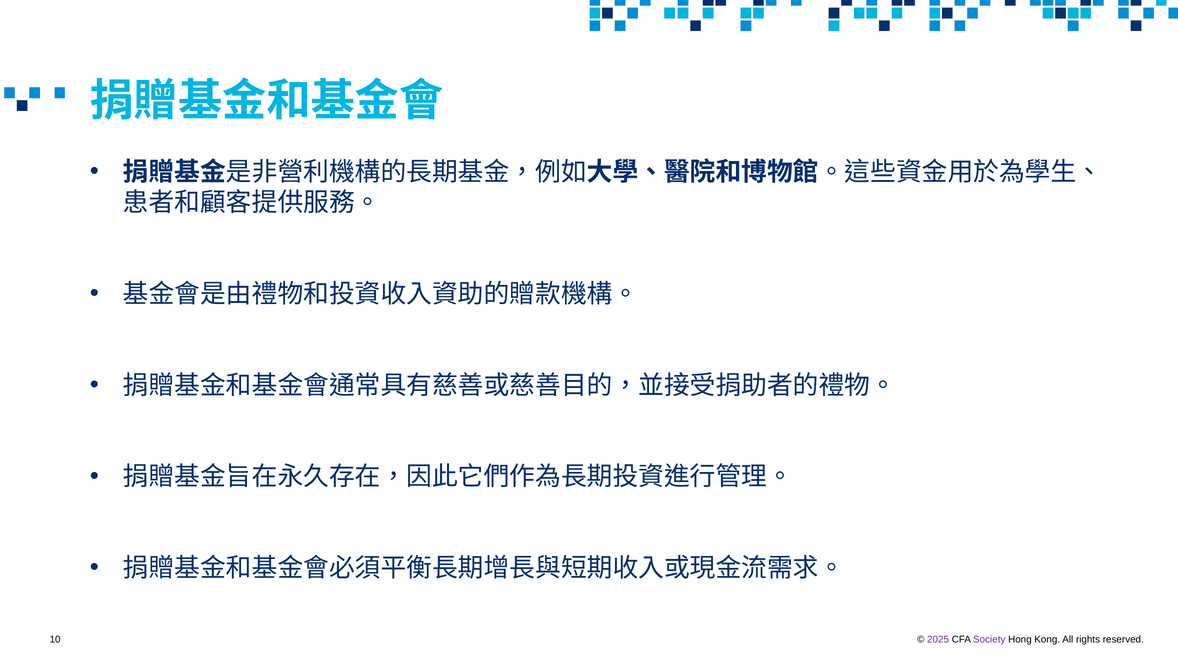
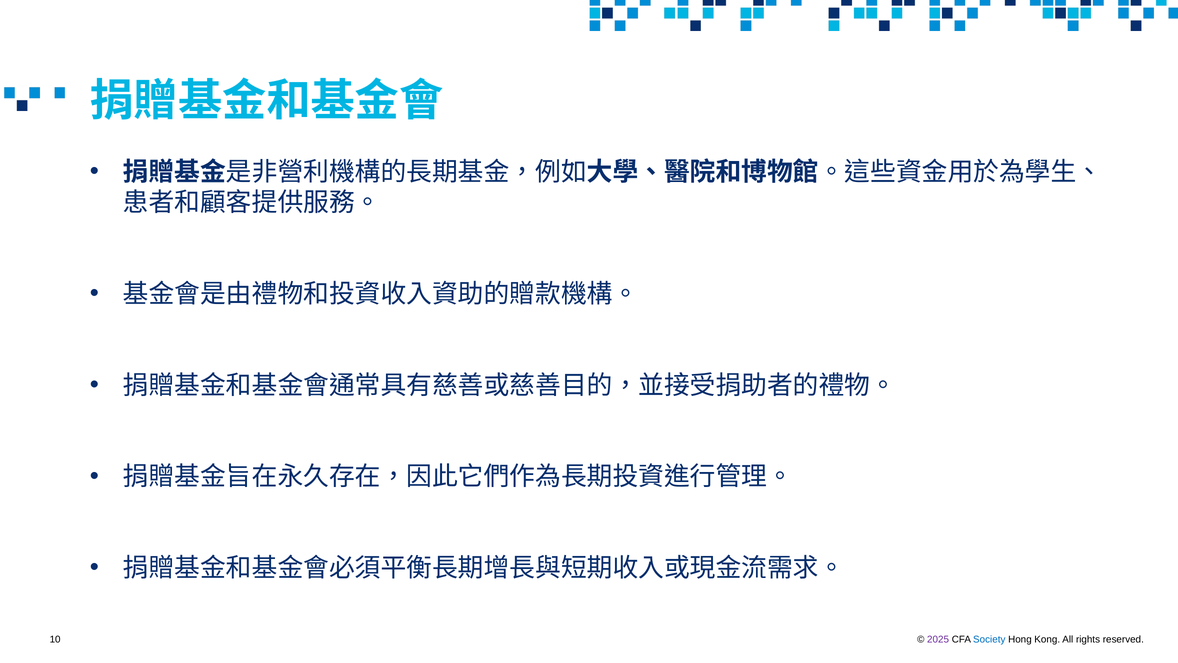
Society colour: purple -> blue
